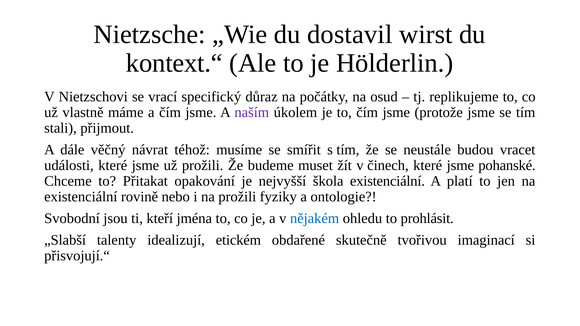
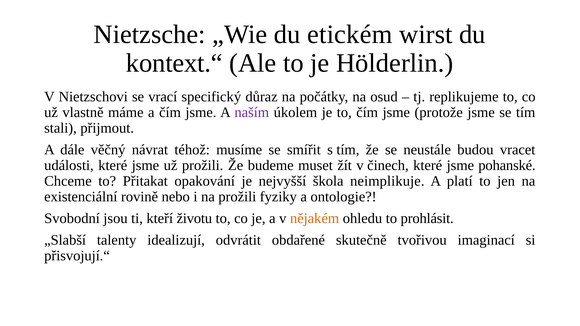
dostavil: dostavil -> etickém
škola existenciální: existenciální -> neimplikuje
jména: jména -> životu
nějakém colour: blue -> orange
etickém: etickém -> odvrátit
